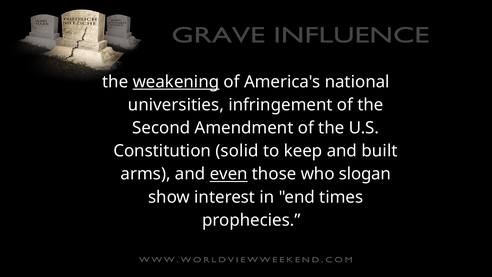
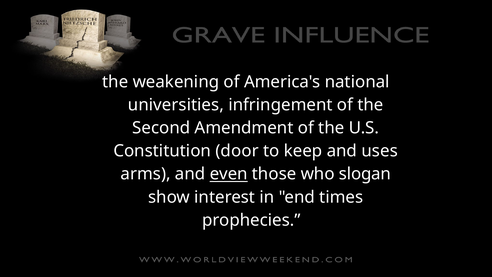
weakening underline: present -> none
solid: solid -> door
built: built -> uses
